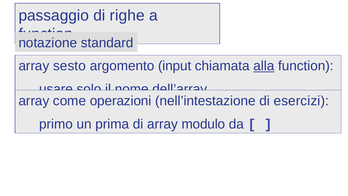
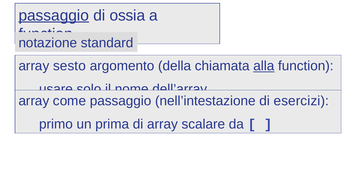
passaggio at (54, 15) underline: none -> present
righe: righe -> ossia
input: input -> della
come operazioni: operazioni -> passaggio
modulo: modulo -> scalare
